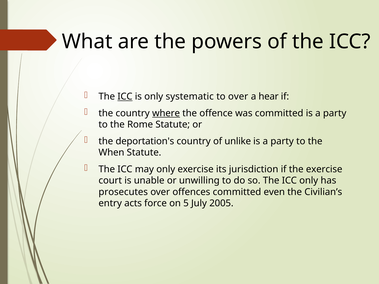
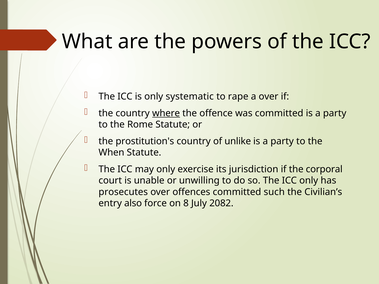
ICC at (125, 97) underline: present -> none
to over: over -> rape
a hear: hear -> over
deportation's: deportation's -> prostitution's
the exercise: exercise -> corporal
even: even -> such
acts: acts -> also
5: 5 -> 8
2005: 2005 -> 2082
